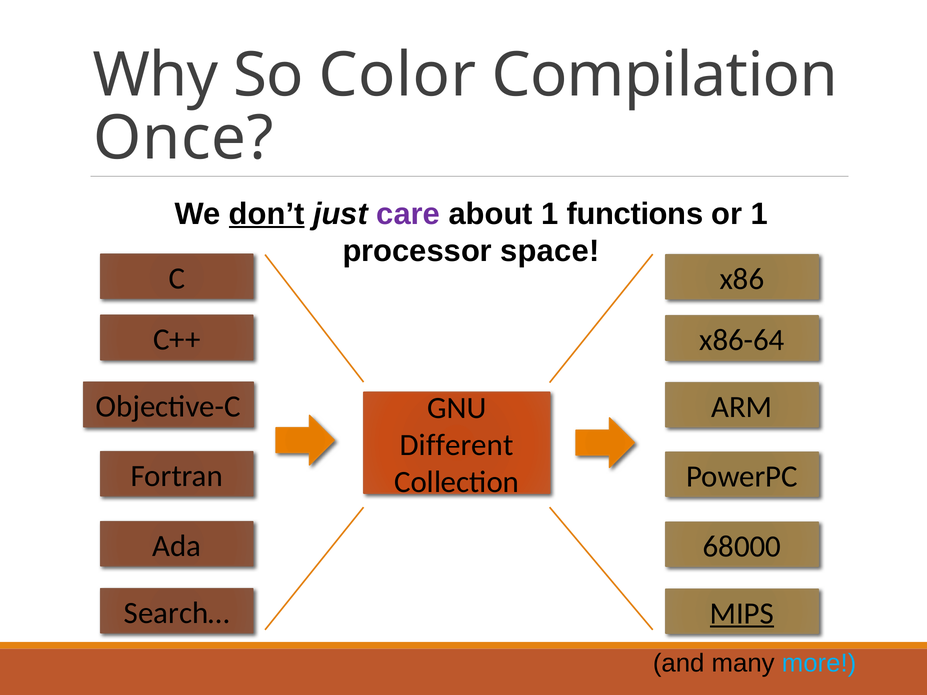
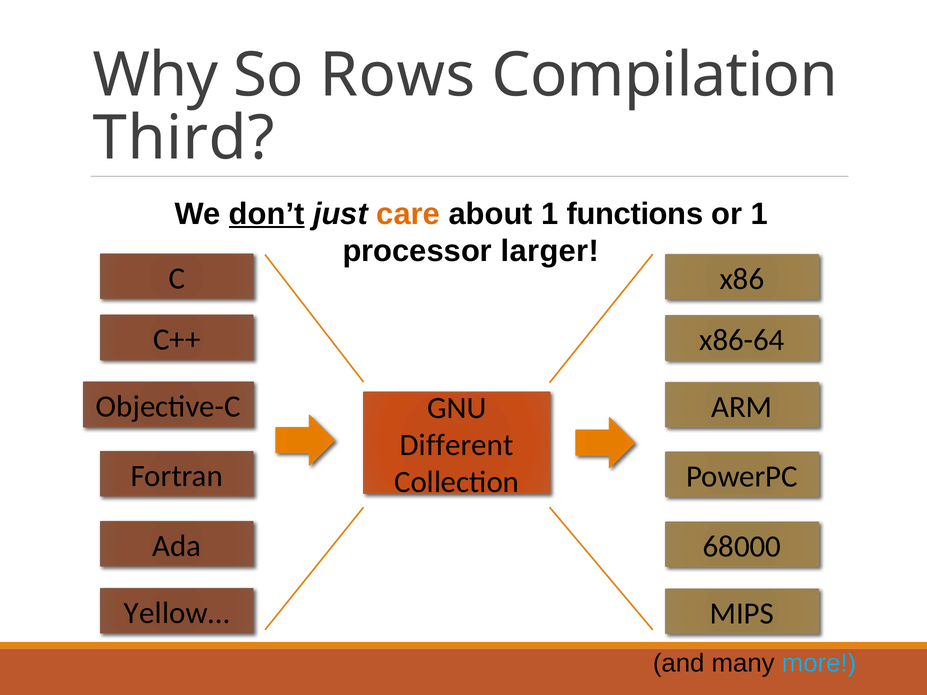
Color: Color -> Rows
Once: Once -> Third
care colour: purple -> orange
space: space -> larger
Search…: Search… -> Yellow…
MIPS underline: present -> none
